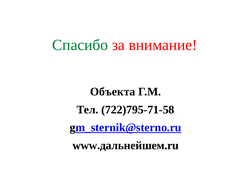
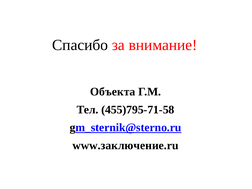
Спасибо colour: green -> black
722)795-71-58: 722)795-71-58 -> 455)795-71-58
www.дальнейшем.ru: www.дальнейшем.ru -> www.заключение.ru
